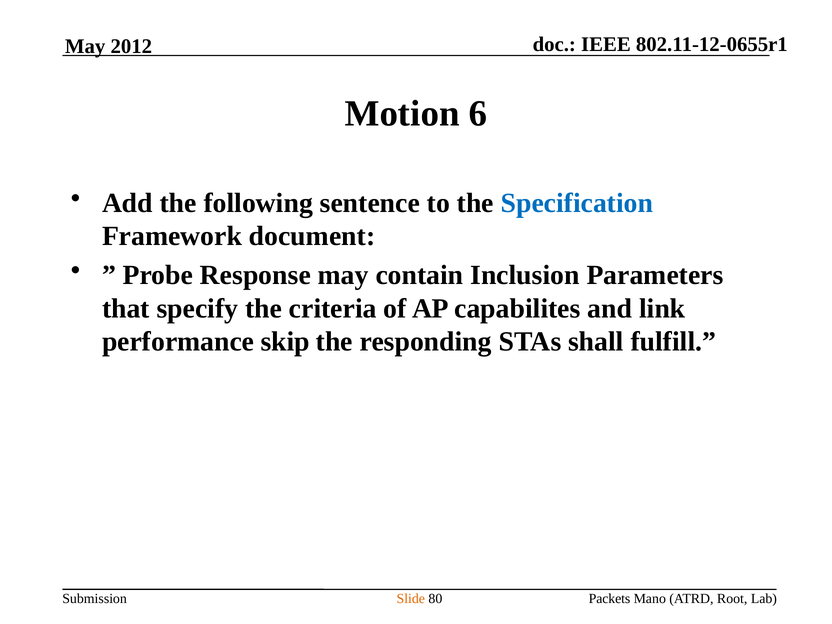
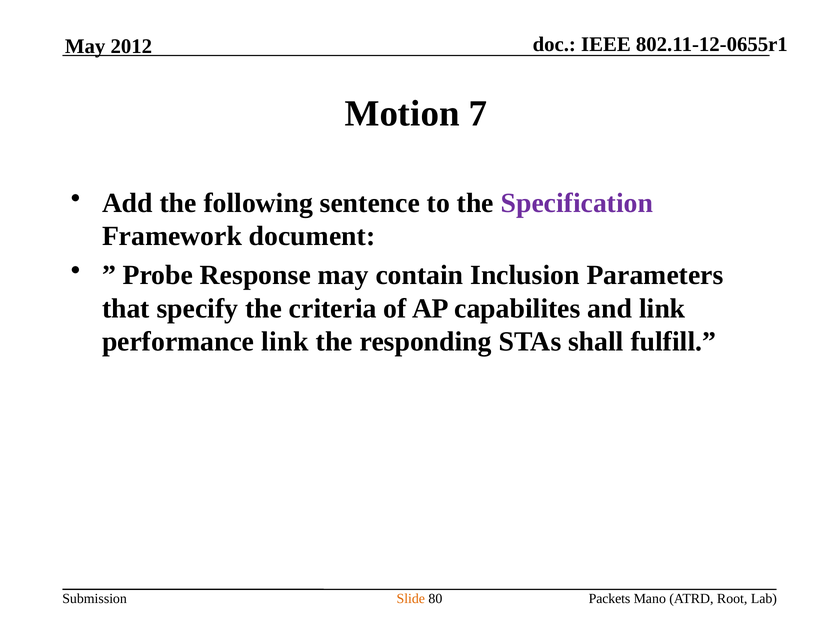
6: 6 -> 7
Specification colour: blue -> purple
performance skip: skip -> link
